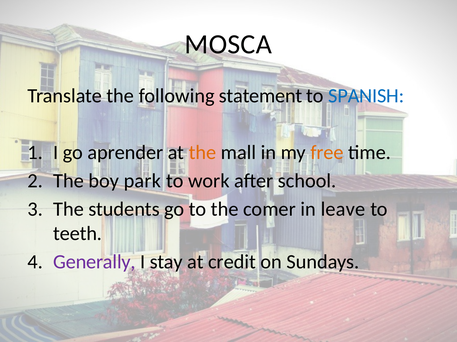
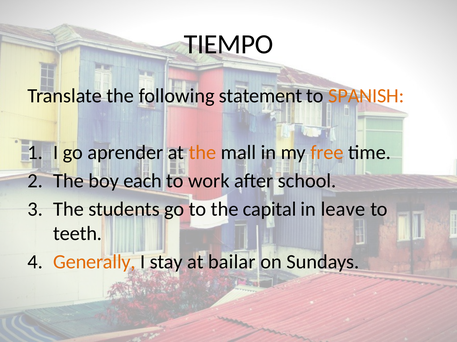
MOSCA: MOSCA -> TIEMPO
SPANISH colour: blue -> orange
park: park -> each
comer: comer -> capital
Generally colour: purple -> orange
credit: credit -> bailar
